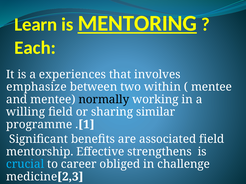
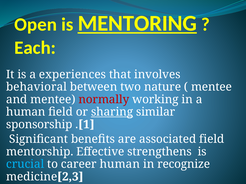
Learn: Learn -> Open
emphasize: emphasize -> behavioral
within: within -> nature
normally colour: black -> red
willing at (26, 112): willing -> human
sharing underline: none -> present
programme: programme -> sponsorship
career obliged: obliged -> human
challenge: challenge -> recognize
